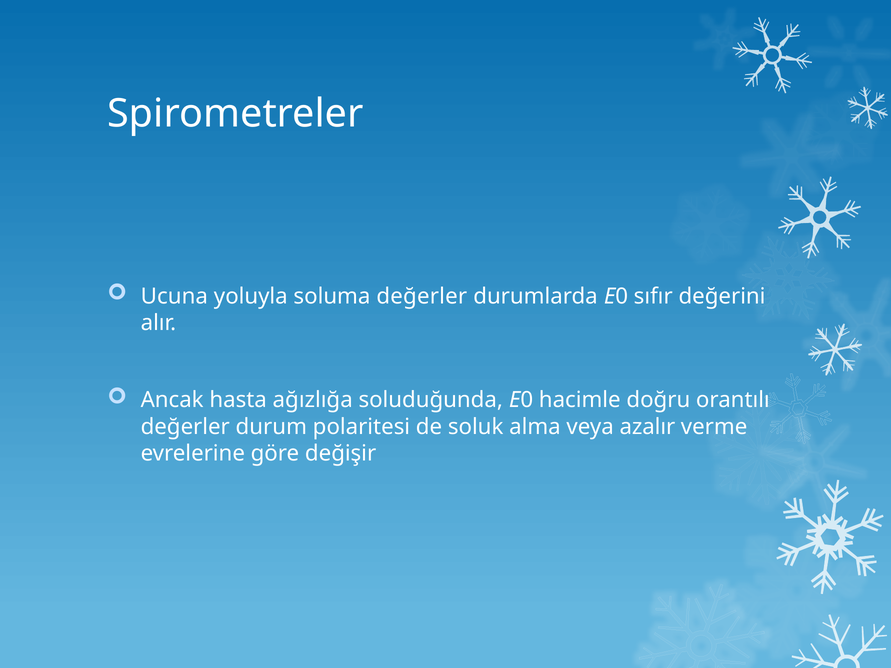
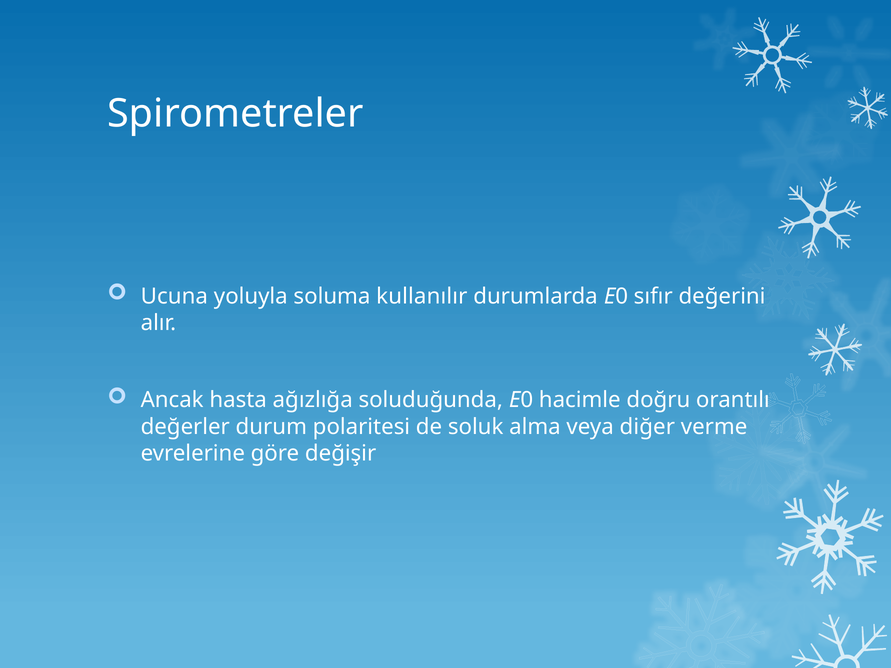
soluma değerler: değerler -> kullanılır
azalır: azalır -> diğer
